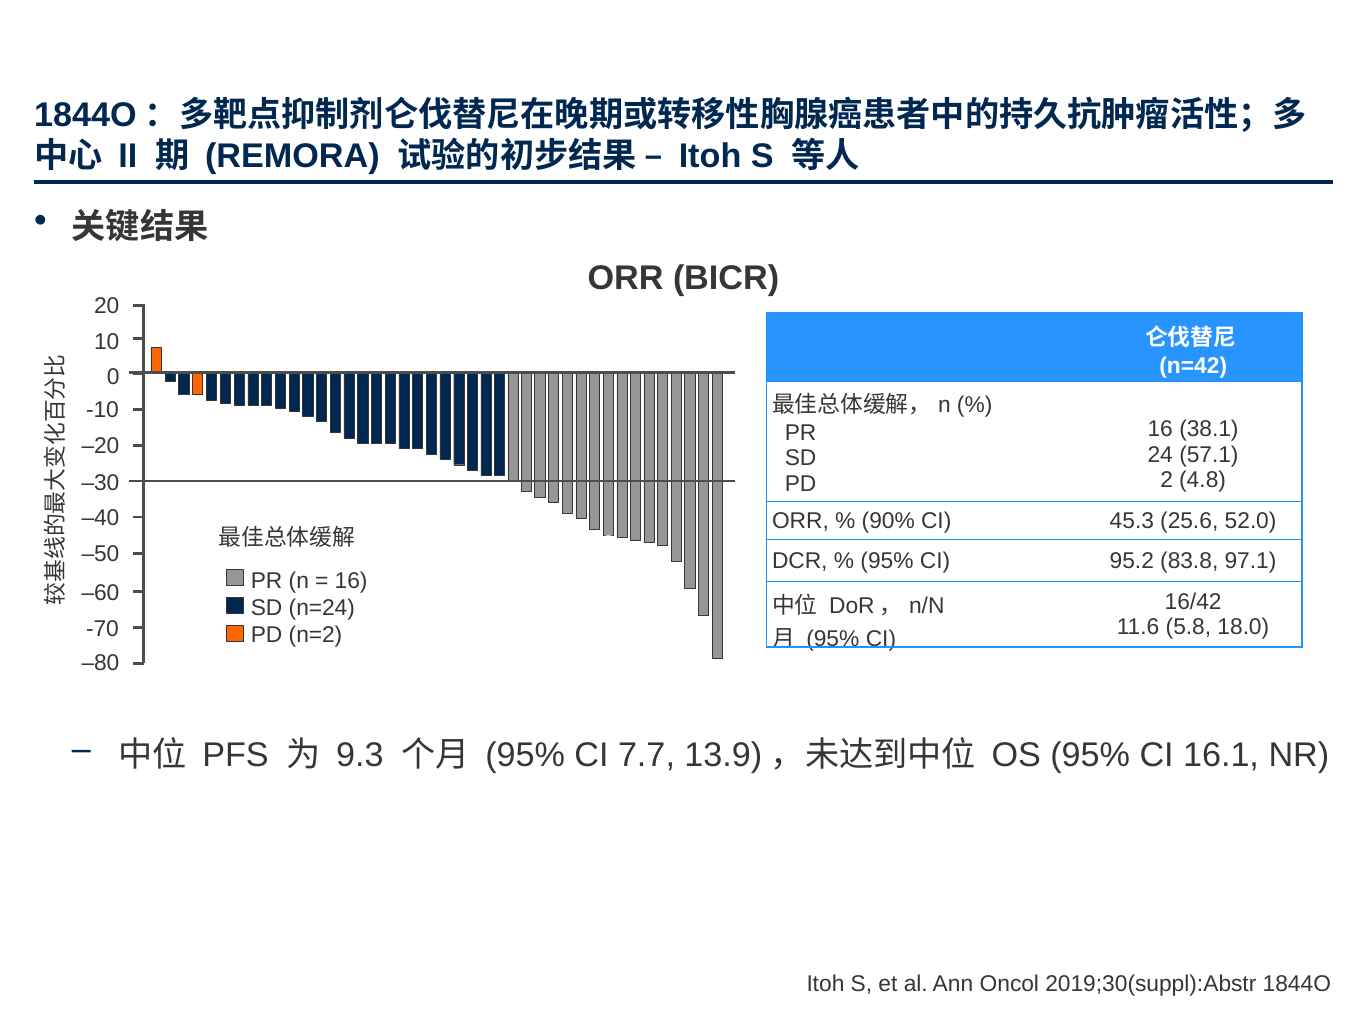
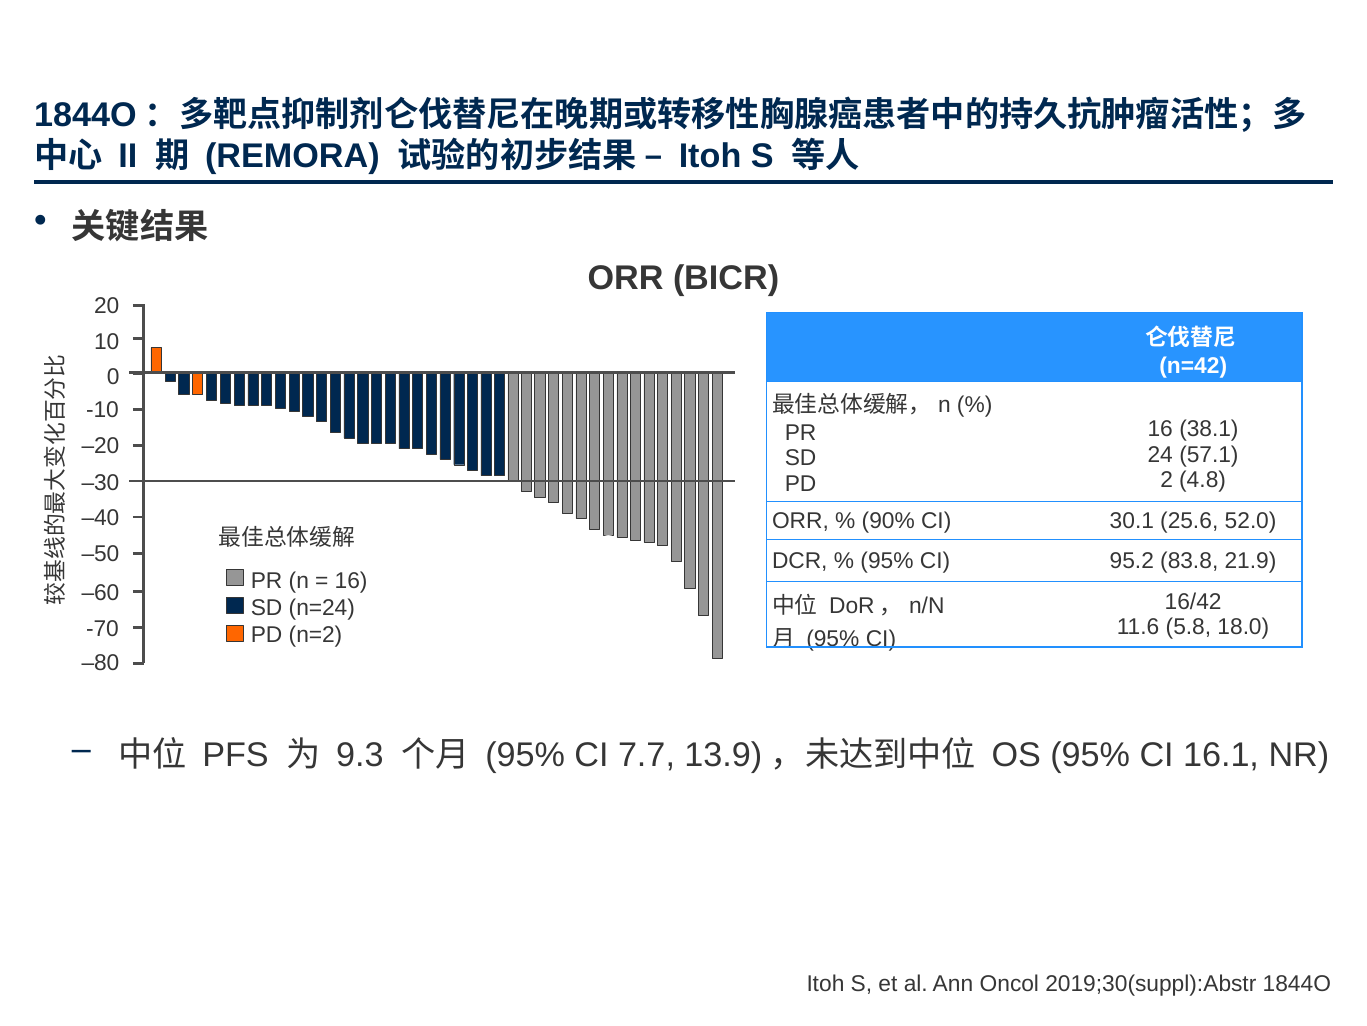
45.3: 45.3 -> 30.1
97.1: 97.1 -> 21.9
